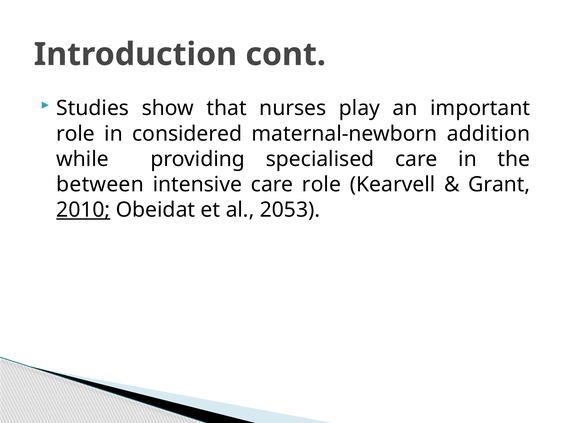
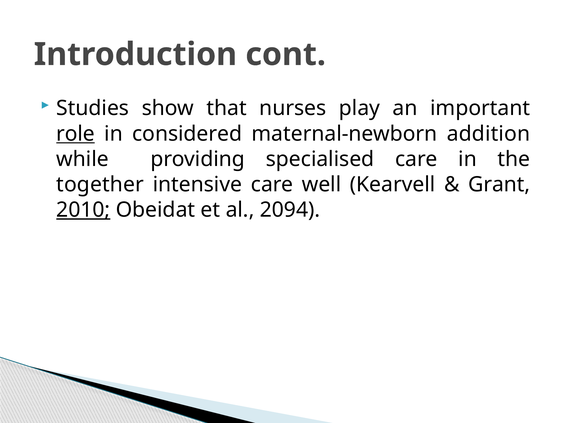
role at (76, 134) underline: none -> present
between: between -> together
care role: role -> well
2053: 2053 -> 2094
